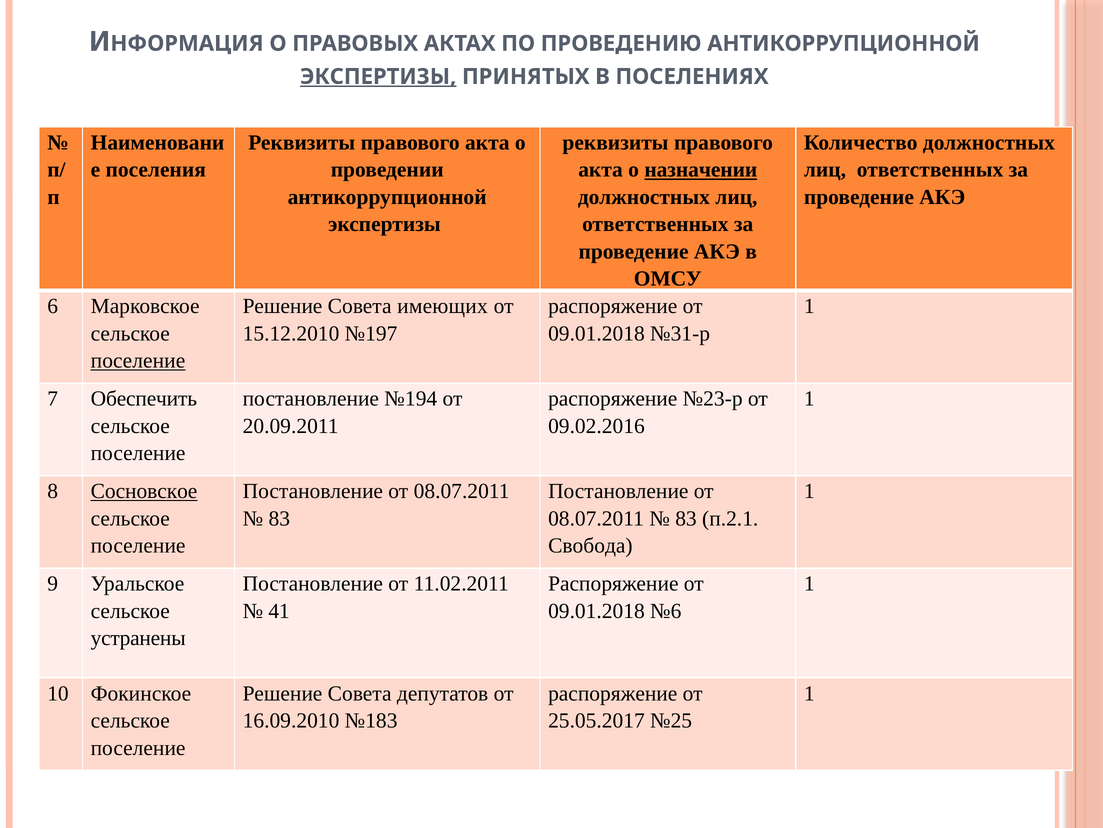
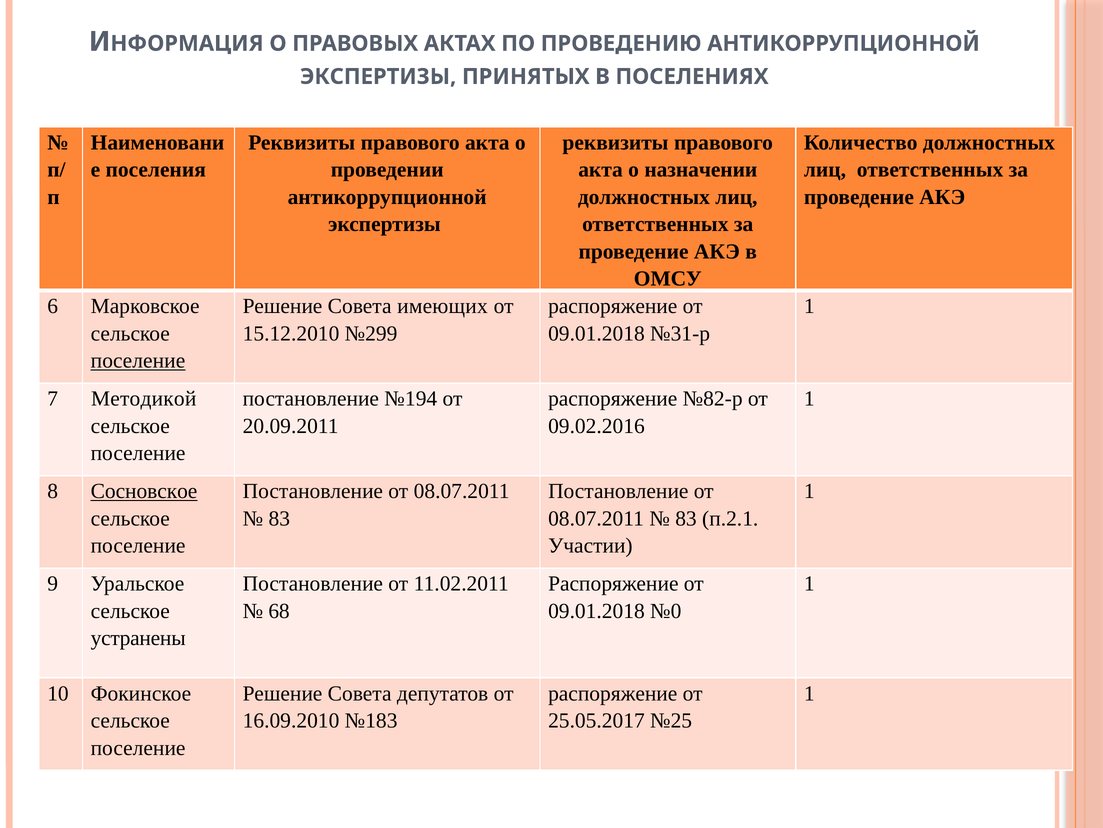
ЭКСПЕРТИЗЫ at (378, 77) underline: present -> none
назначении underline: present -> none
№197: №197 -> №299
Обеспечить: Обеспечить -> Методикой
№23-р: №23-р -> №82-р
Свобода: Свобода -> Участии
41: 41 -> 68
№6: №6 -> №0
